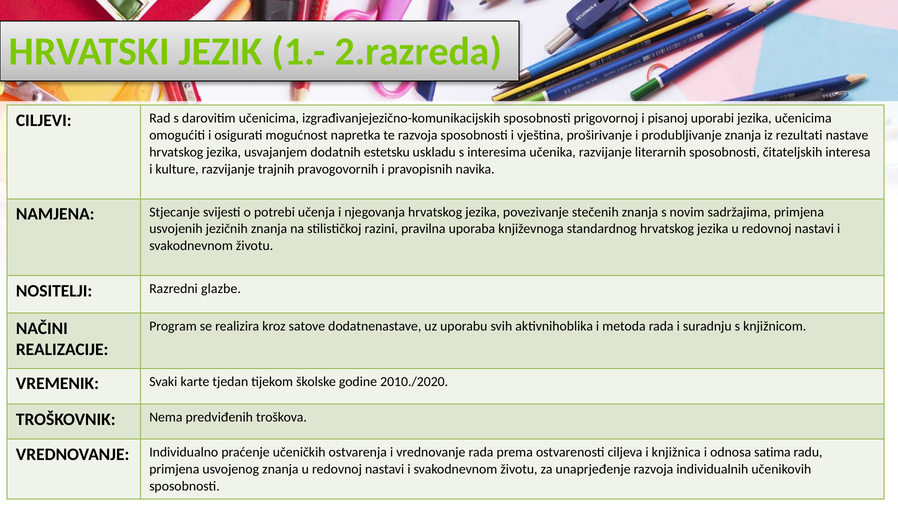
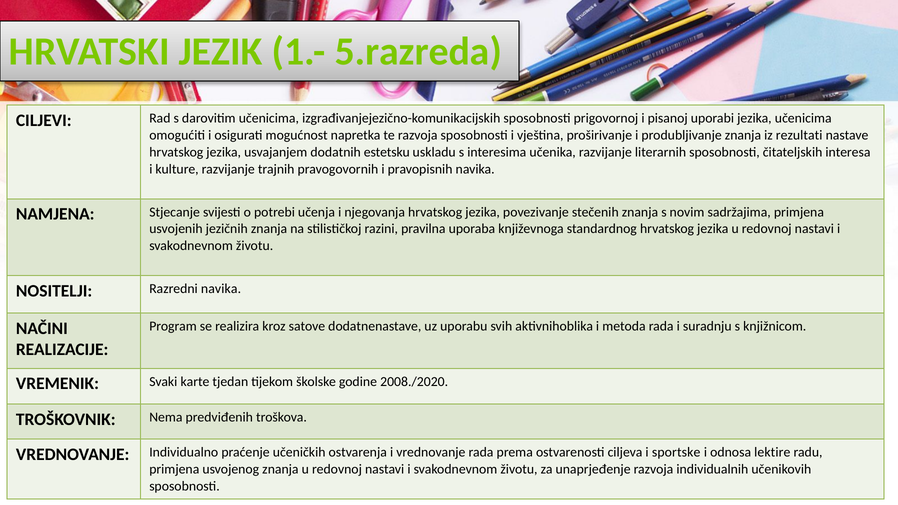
2.razreda: 2.razreda -> 5.razreda
Razredni glazbe: glazbe -> navika
2010./2020: 2010./2020 -> 2008./2020
knjižnica: knjižnica -> sportske
satima: satima -> lektire
